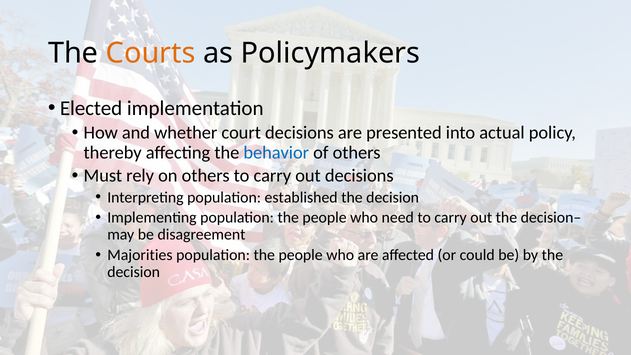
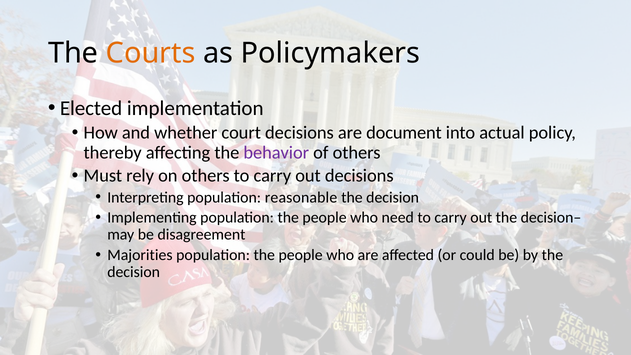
presented: presented -> document
behavior colour: blue -> purple
established: established -> reasonable
